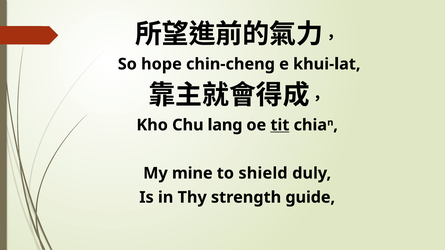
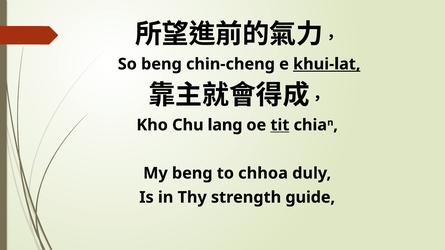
So hope: hope -> beng
khui-lat underline: none -> present
My mine: mine -> beng
shield: shield -> chhoa
